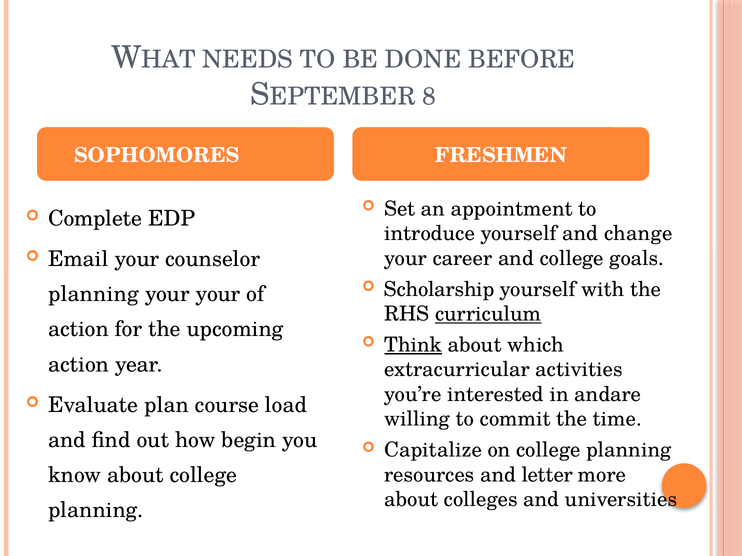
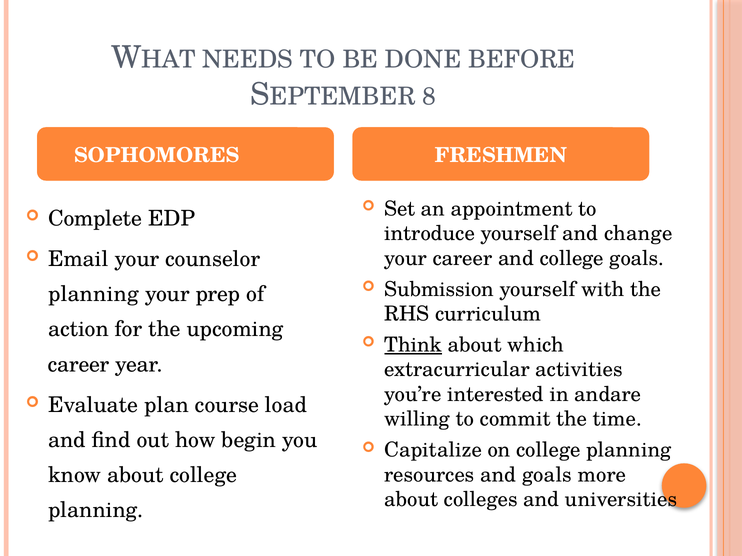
Scholarship: Scholarship -> Submission
your your: your -> prep
curriculum underline: present -> none
action at (79, 365): action -> career
and letter: letter -> goals
